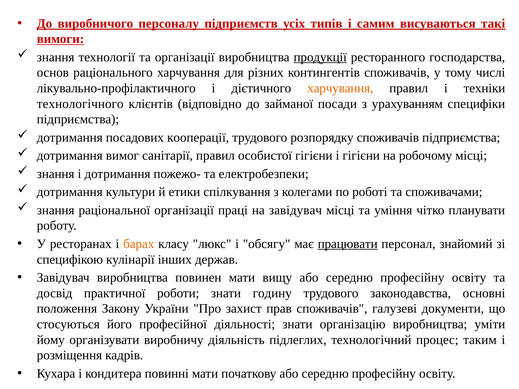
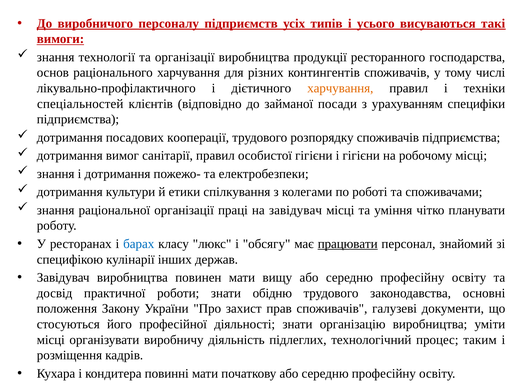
самим: самим -> усього
продукції underline: present -> none
технологічного: технологічного -> спеціальностей
барах colour: orange -> blue
годину: годину -> обідню
йому at (51, 340): йому -> місці
